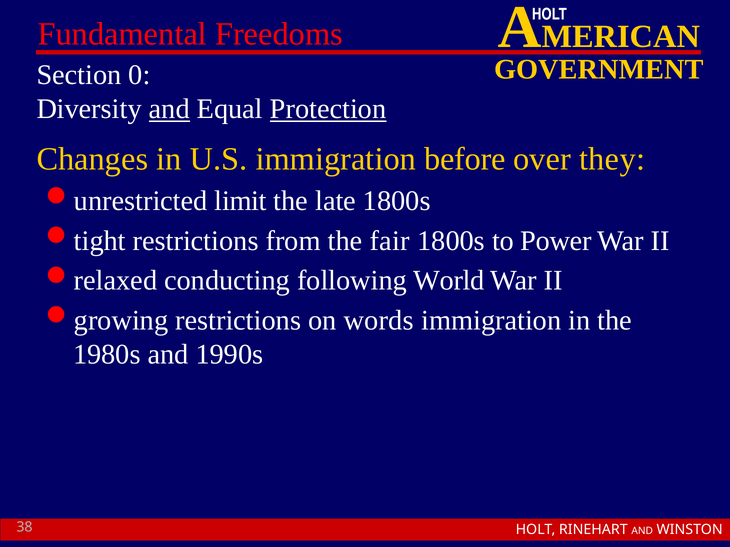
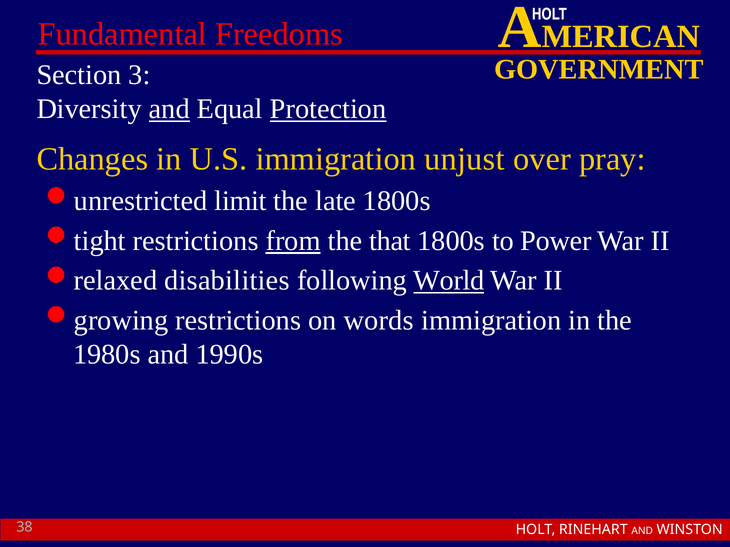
0: 0 -> 3
before: before -> unjust
they: they -> pray
from underline: none -> present
fair: fair -> that
conducting: conducting -> disabilities
World underline: none -> present
